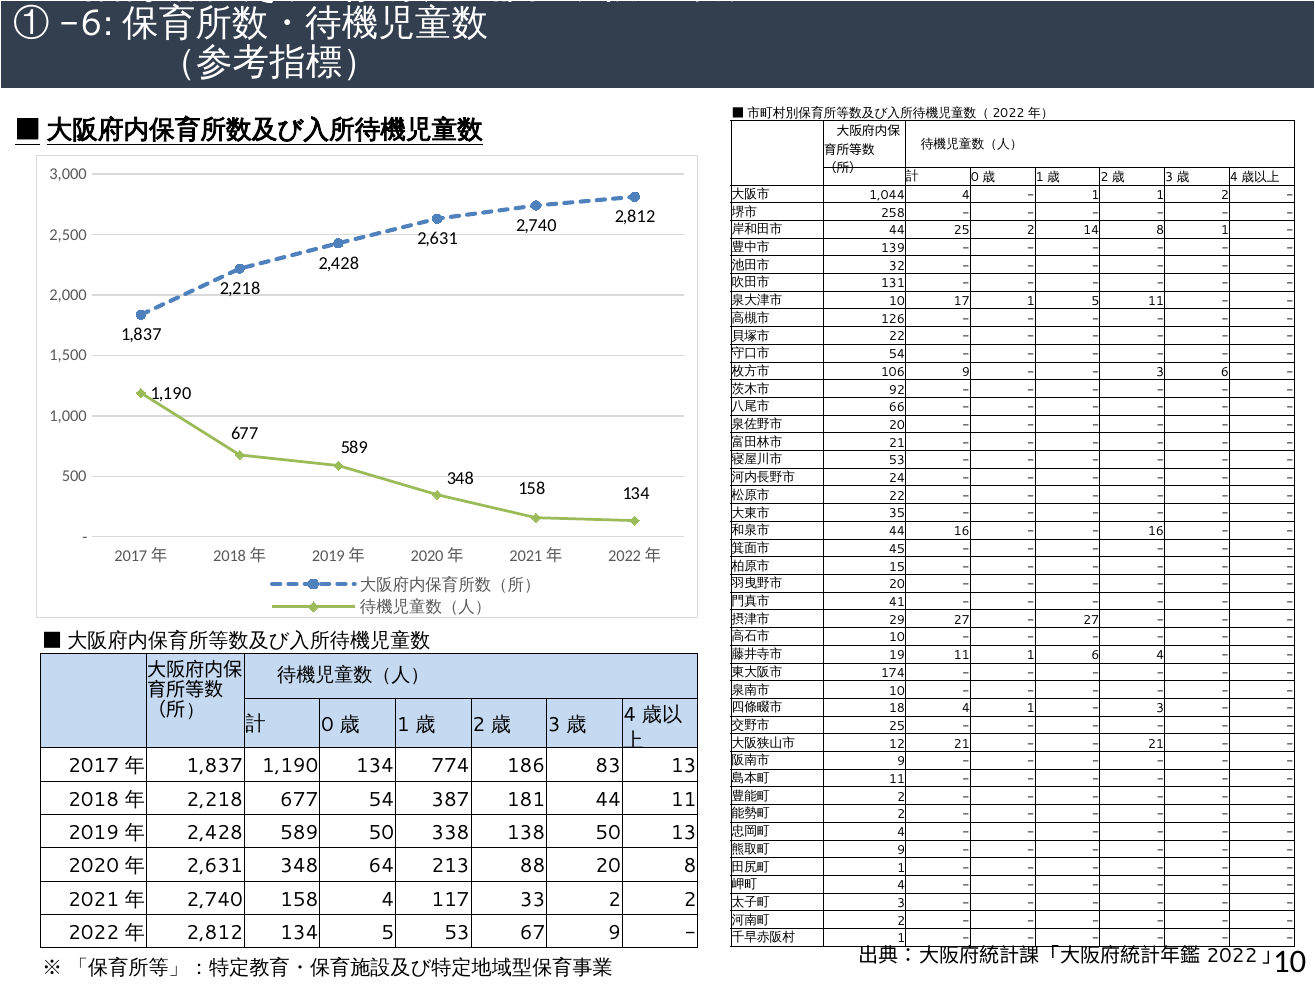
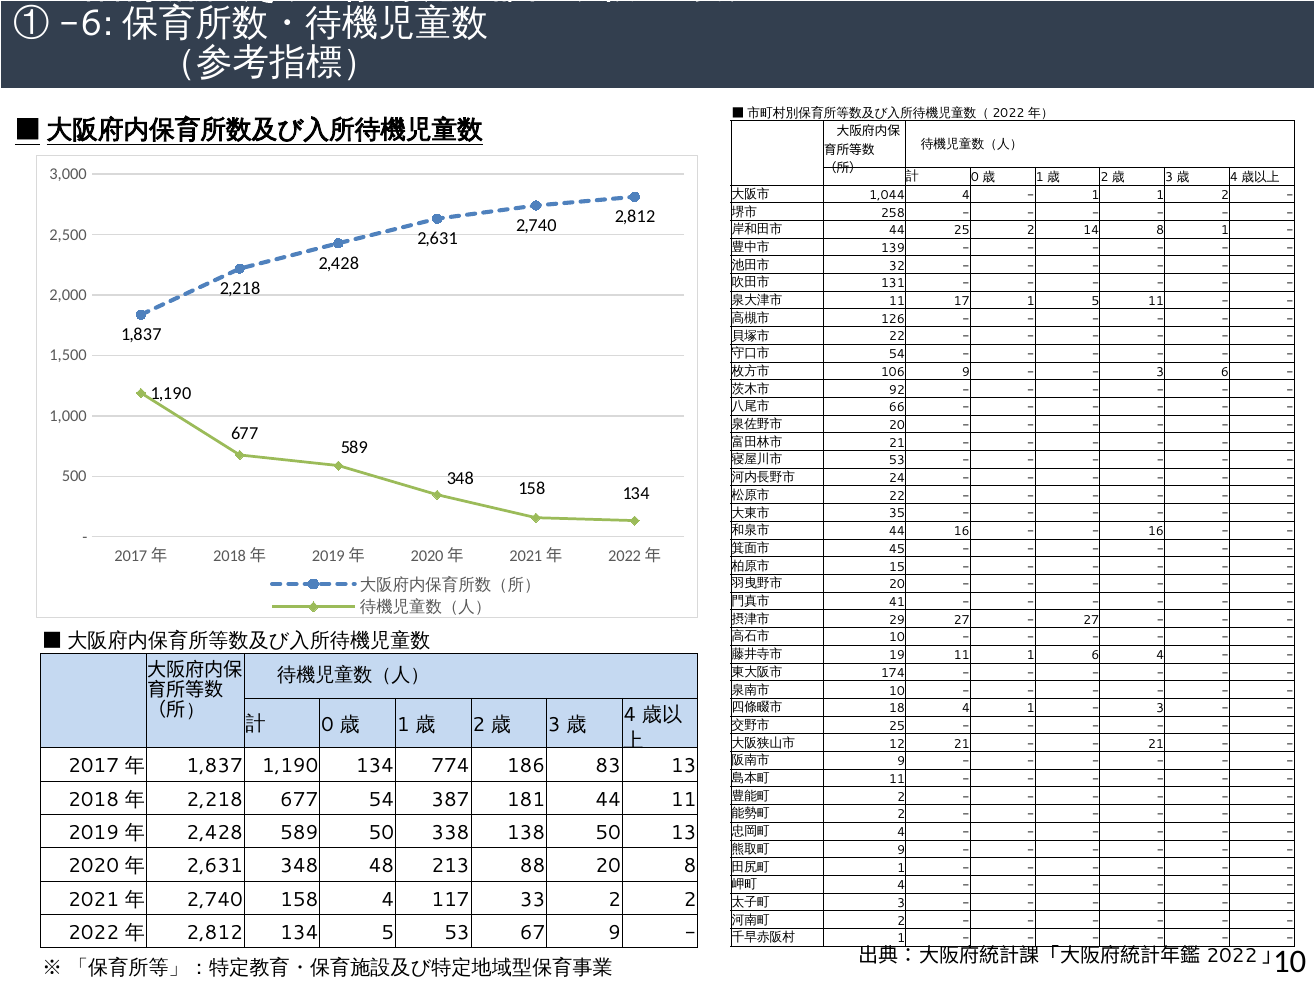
10 at (897, 301): 10 -> 11
64: 64 -> 48
